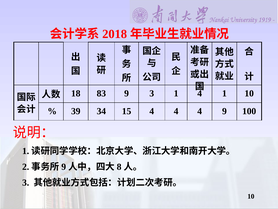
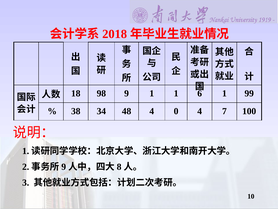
83: 83 -> 98
9 3: 3 -> 1
1 4: 4 -> 6
1 10: 10 -> 99
39: 39 -> 38
15: 15 -> 48
4 at (176, 111): 4 -> 0
4 9: 9 -> 7
